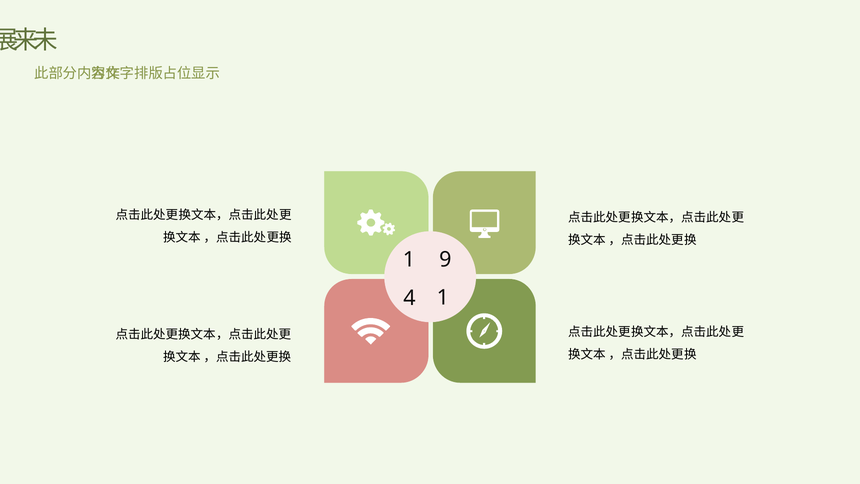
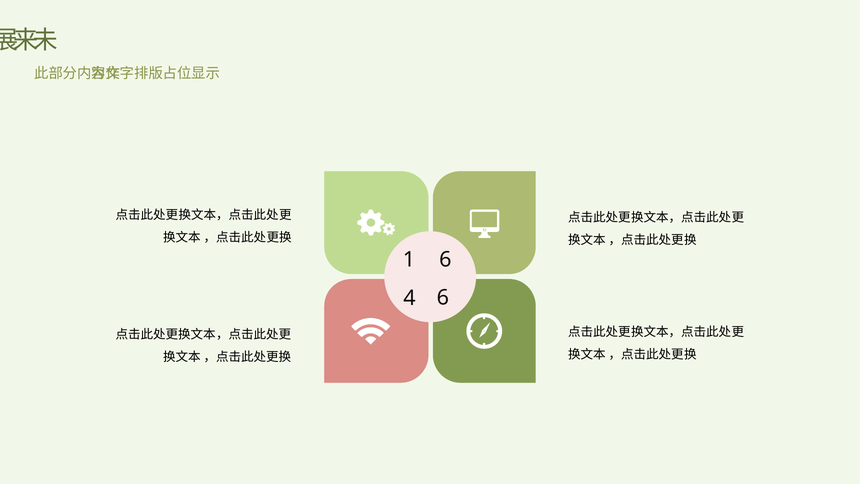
1 9: 9 -> 6
4 1: 1 -> 6
